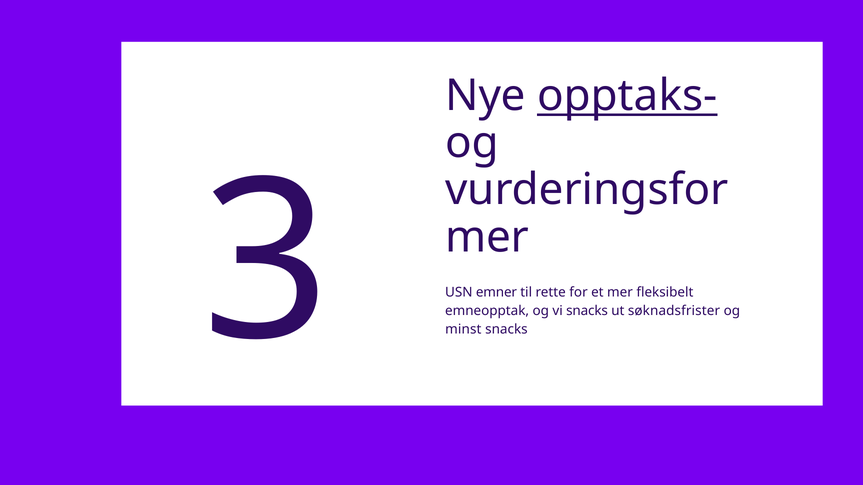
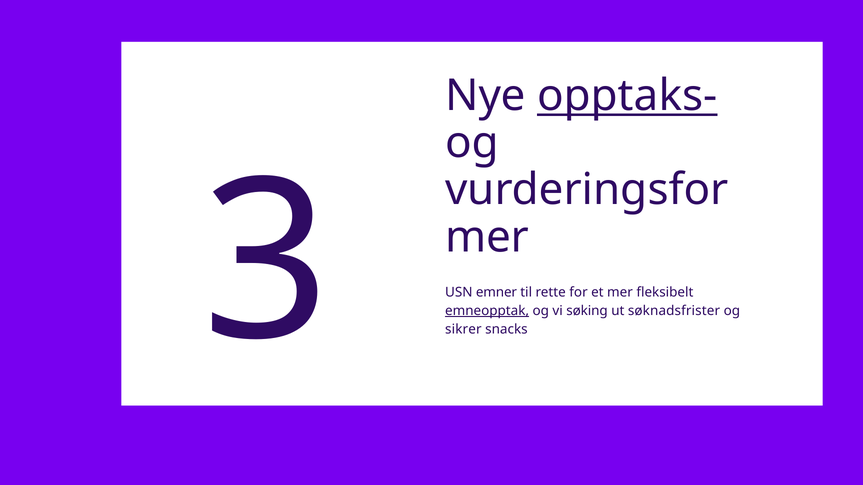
emneopptak underline: none -> present
vi snacks: snacks -> søking
minst: minst -> sikrer
